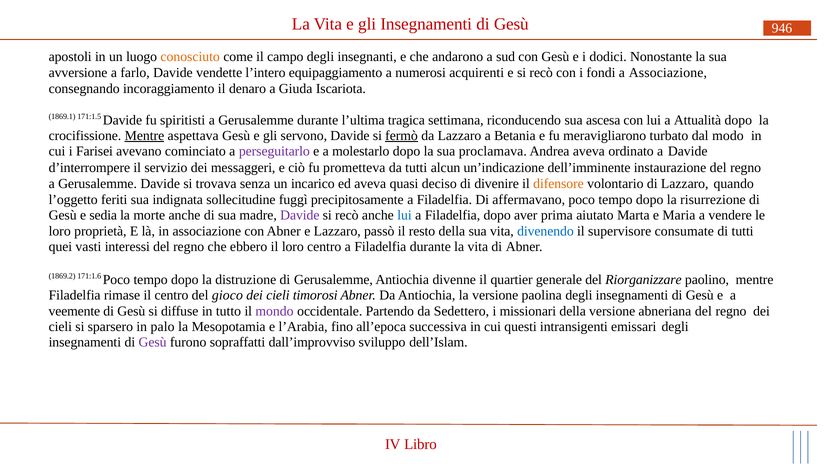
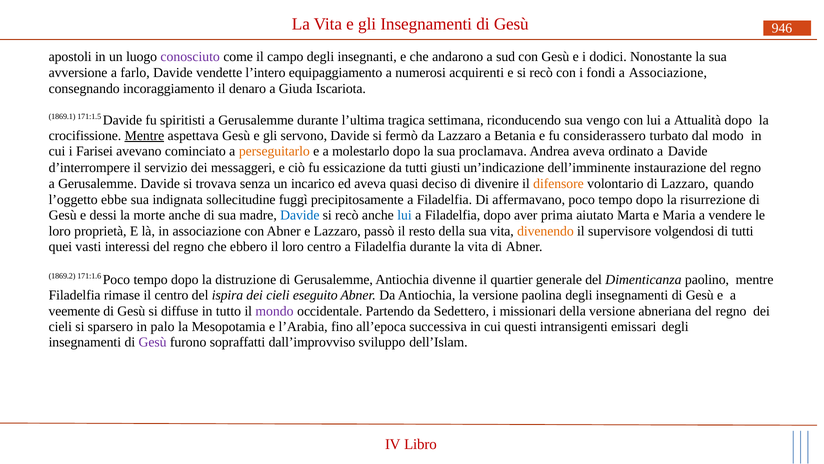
conosciuto colour: orange -> purple
ascesa: ascesa -> vengo
fermò underline: present -> none
meravigliarono: meravigliarono -> considerassero
perseguitarlo colour: purple -> orange
prometteva: prometteva -> essicazione
alcun: alcun -> giusti
feriti: feriti -> ebbe
sedia: sedia -> dessi
Davide at (300, 215) colour: purple -> blue
divenendo colour: blue -> orange
consumate: consumate -> volgendosi
Riorganizzare: Riorganizzare -> Dimenticanza
gioco: gioco -> ispira
timorosi: timorosi -> eseguito
